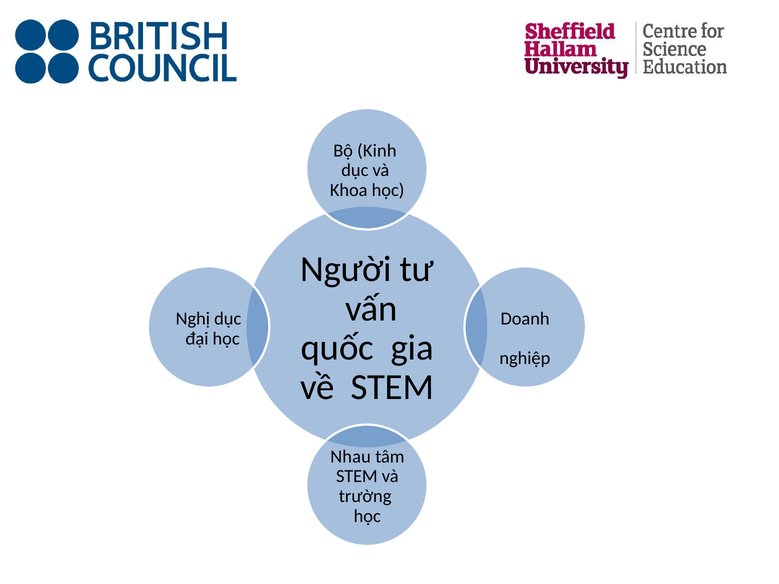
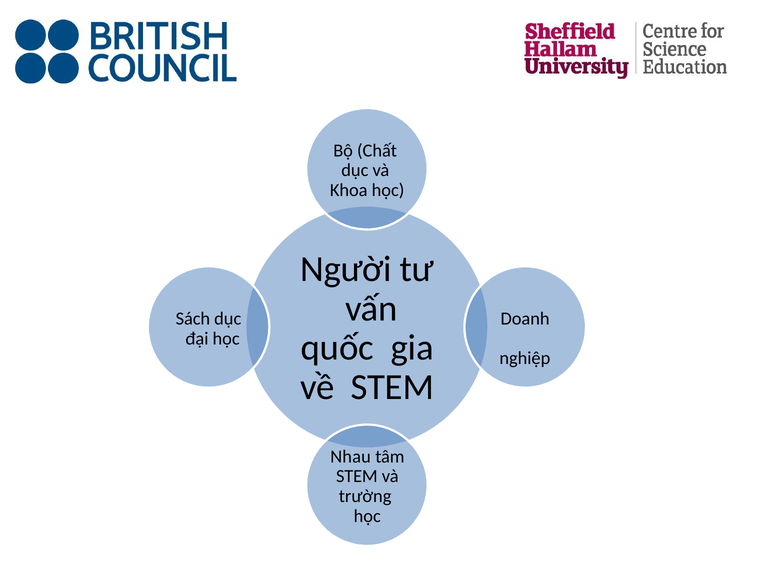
Kinh: Kinh -> Chất
Nghị: Nghị -> Sách
